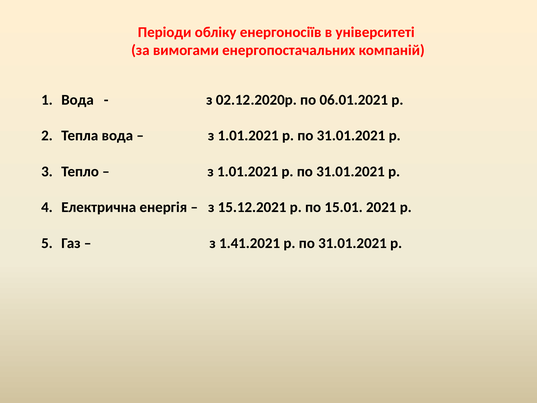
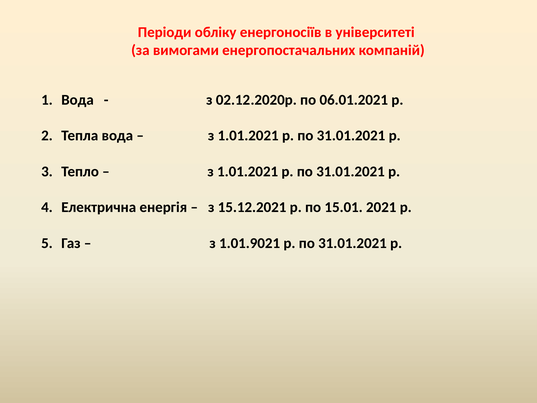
1.41.2021: 1.41.2021 -> 1.01.9021
